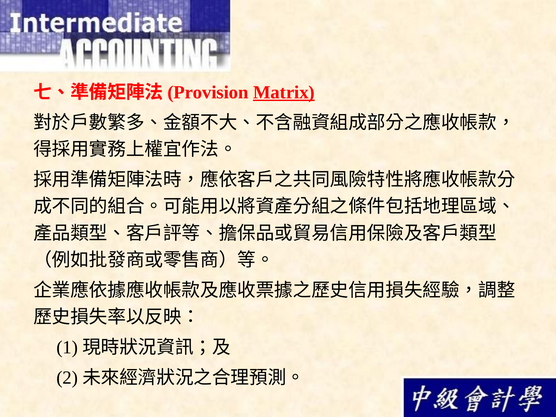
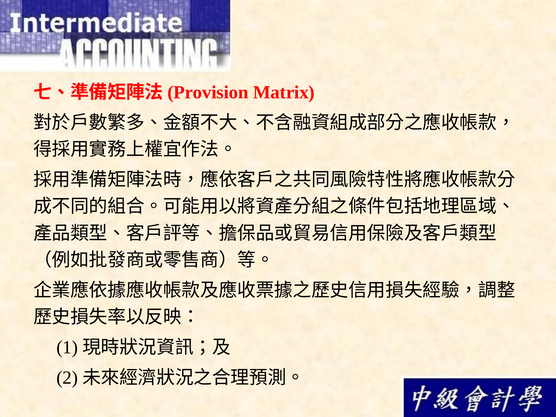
Matrix underline: present -> none
